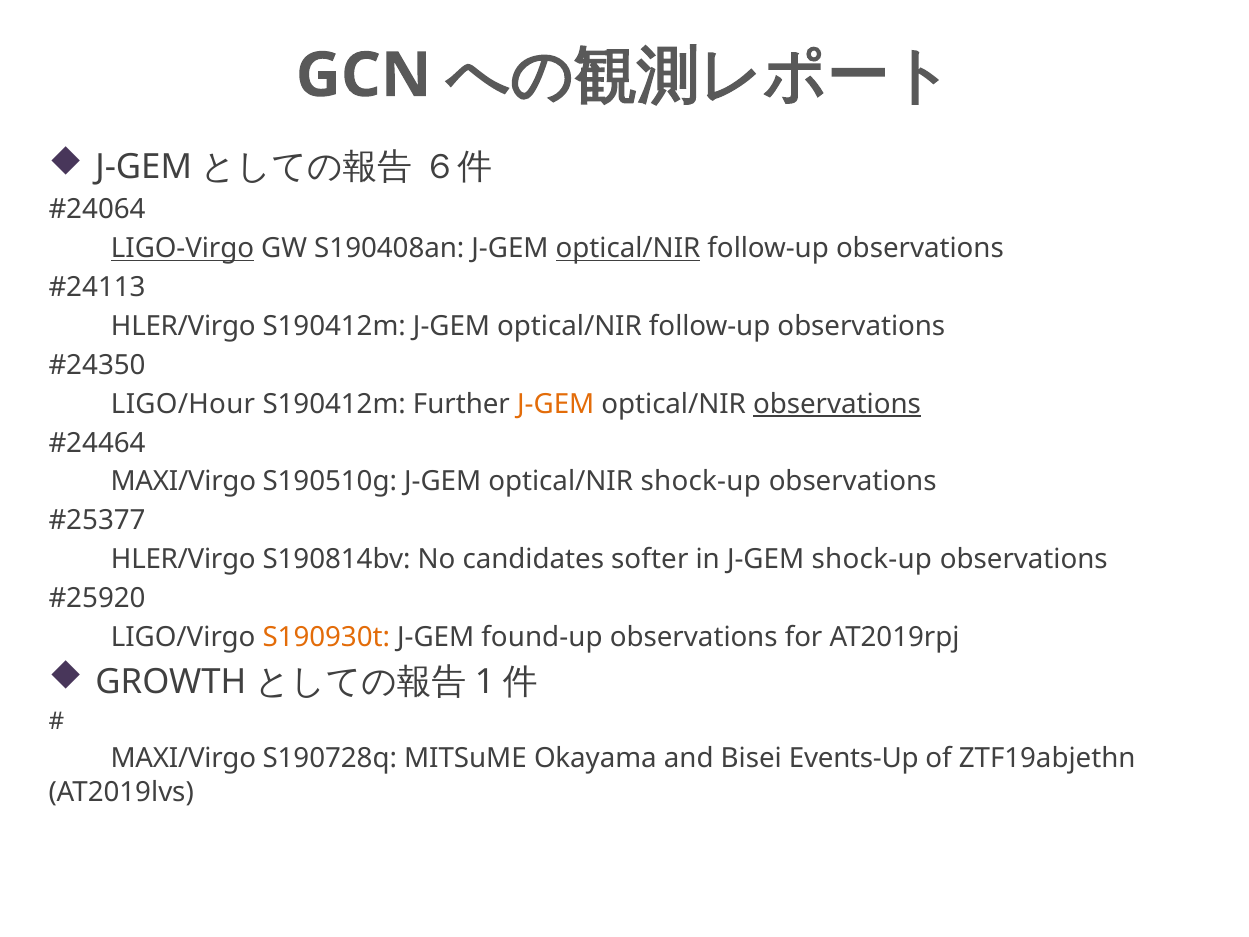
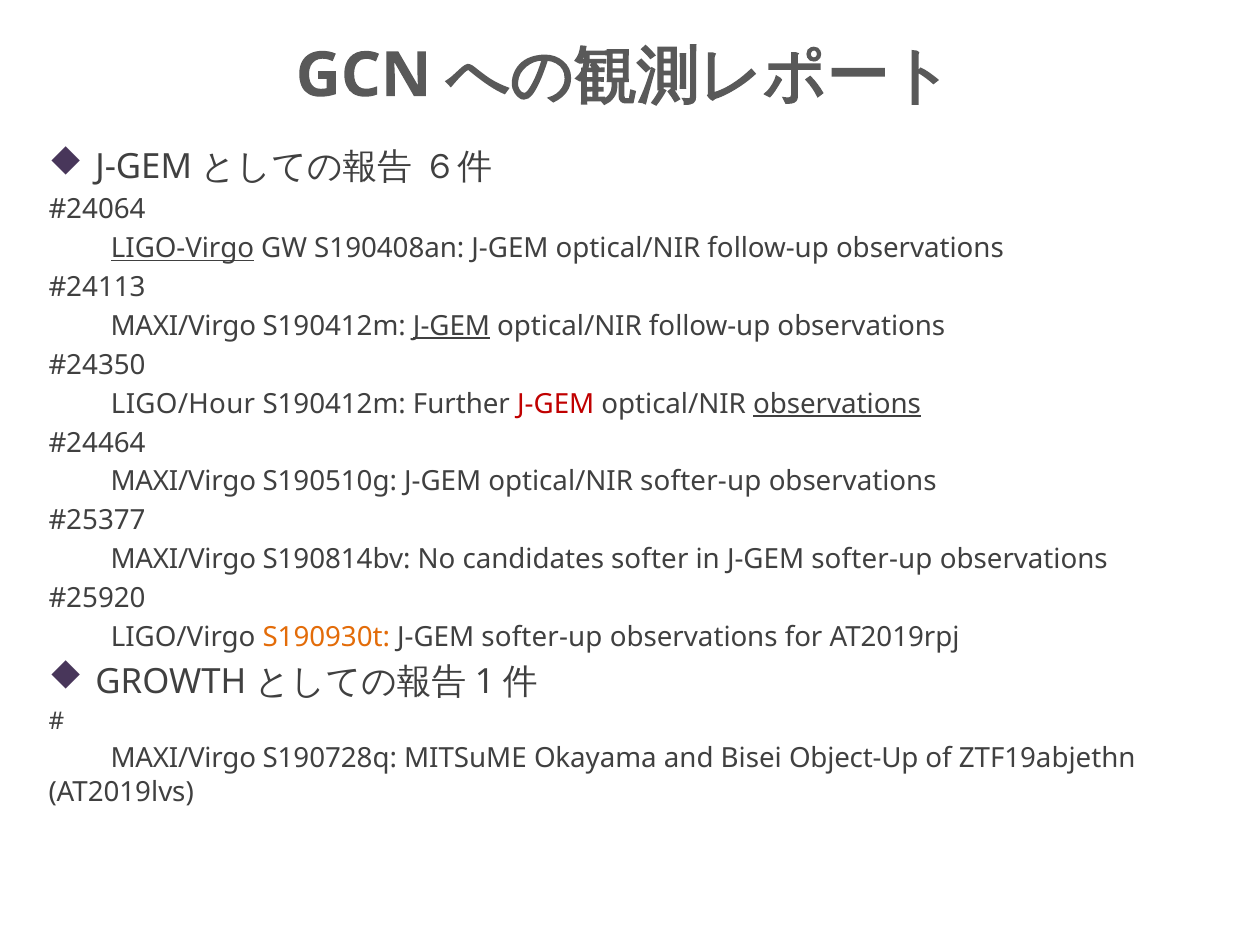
optical/NIR at (628, 249) underline: present -> none
HLER/Virgo at (183, 326): HLER/Virgo -> MAXI/Virgo
J-GEM at (452, 326) underline: none -> present
J-GEM at (556, 404) colour: orange -> red
optical/NIR shock-up: shock-up -> softer-up
HLER/Virgo at (183, 559): HLER/Virgo -> MAXI/Virgo
in J-GEM shock-up: shock-up -> softer-up
found-up at (542, 637): found-up -> softer-up
Events-Up: Events-Up -> Object-Up
